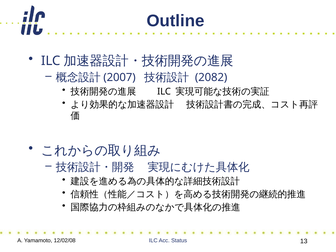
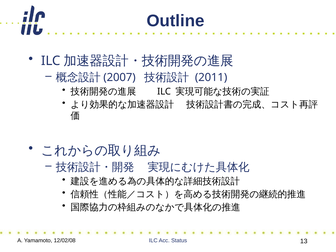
2082: 2082 -> 2011
